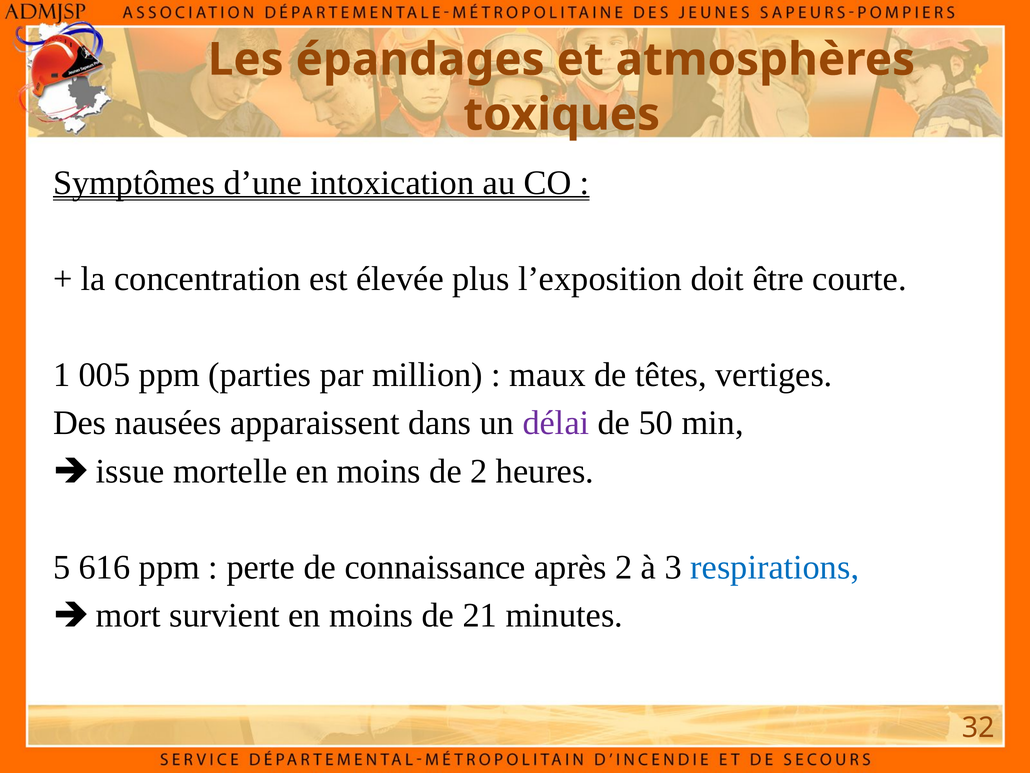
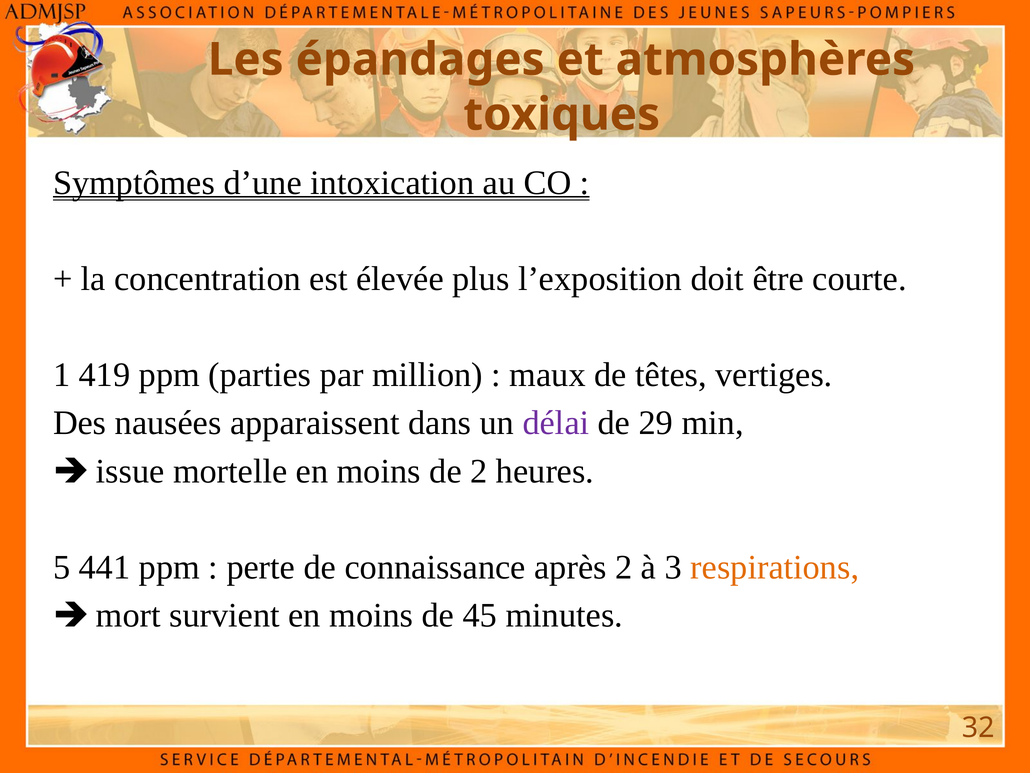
005: 005 -> 419
50: 50 -> 29
616: 616 -> 441
respirations colour: blue -> orange
21: 21 -> 45
